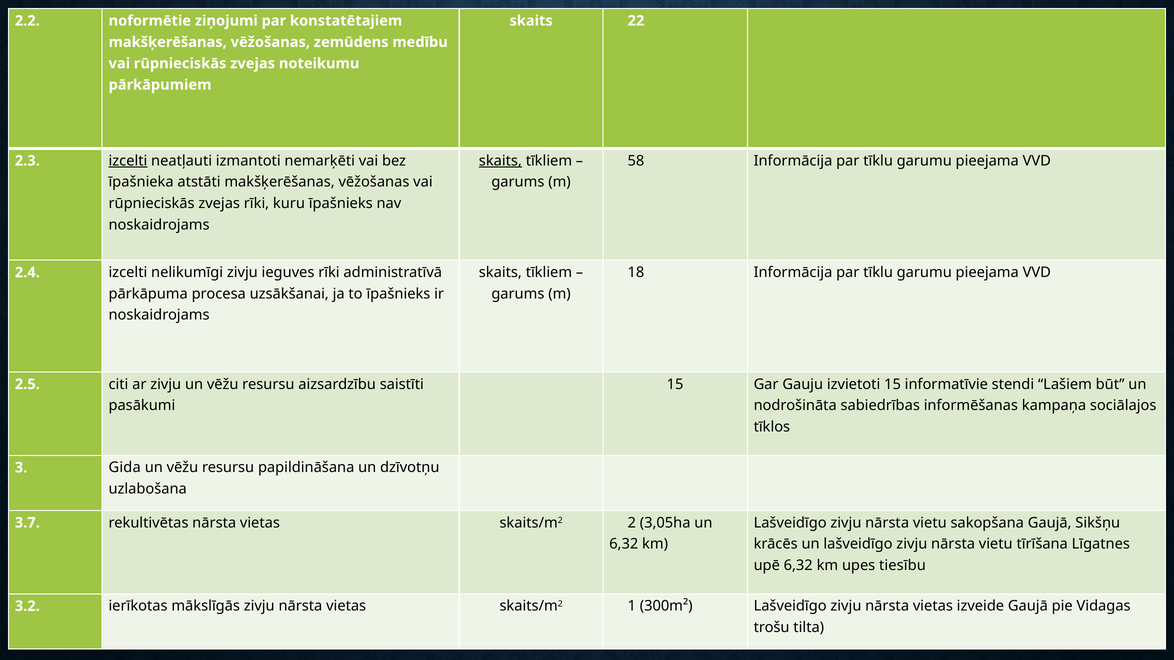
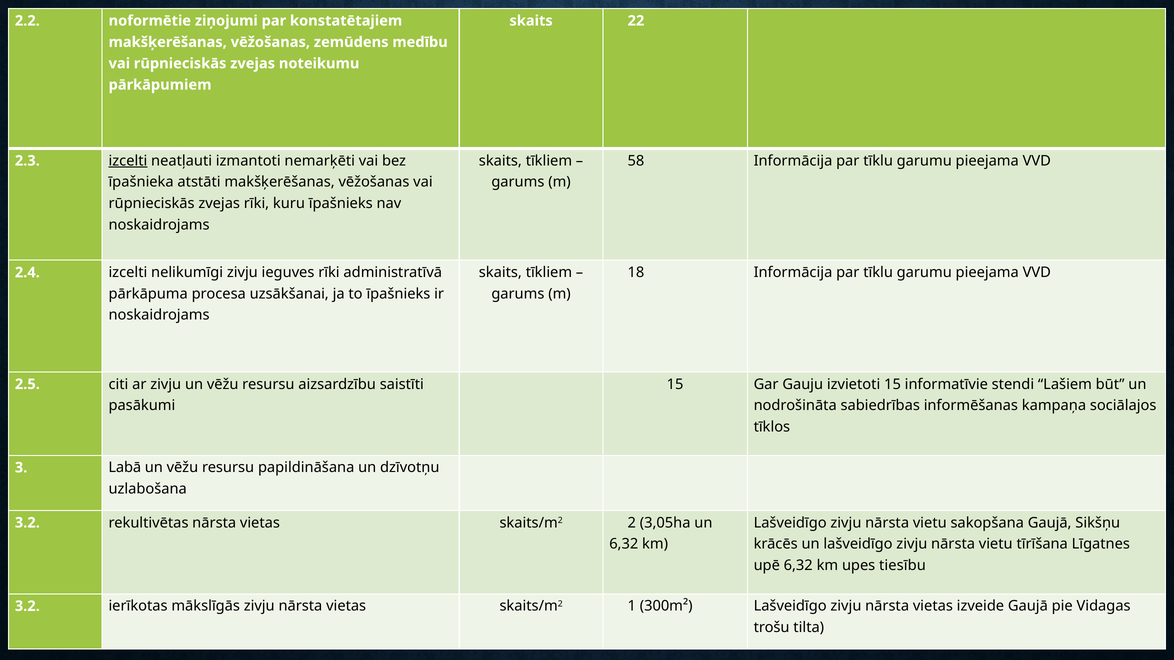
skaits at (500, 161) underline: present -> none
Gida: Gida -> Labā
3.7 at (27, 523): 3.7 -> 3.2
